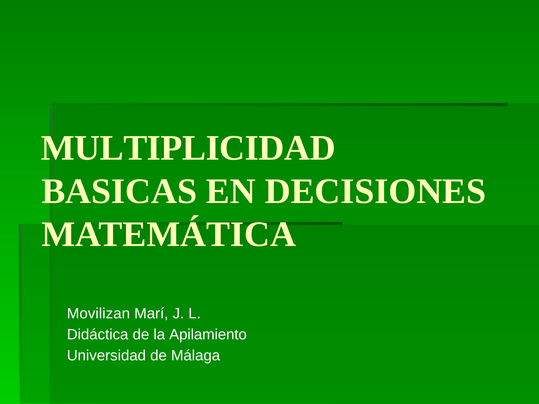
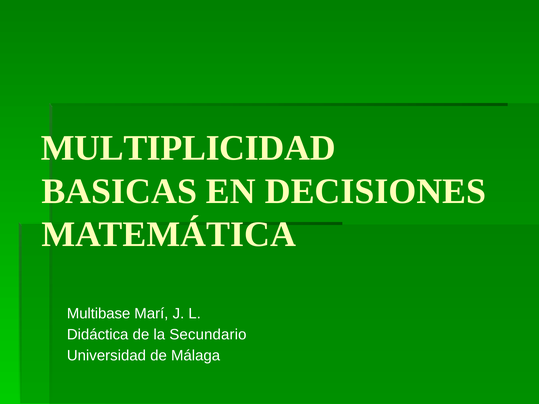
Movilizan: Movilizan -> Multibase
Apilamiento: Apilamiento -> Secundario
